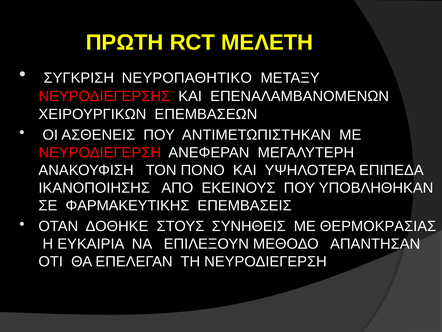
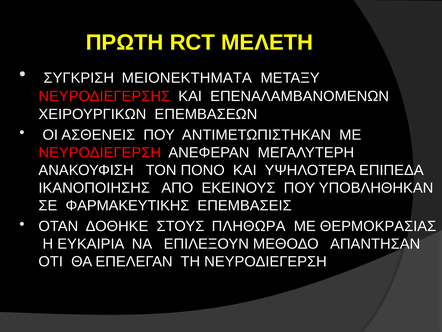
ΝΕΥΡΟΠΑΘΗΤΙΚΟ: ΝΕΥΡΟΠΑΘΗΤΙΚΟ -> ΜΕΙΟΝΕΚΤΗΜΑΤΑ
ΣΥΝΗΘΕΙΣ: ΣΥΝΗΘΕΙΣ -> ΠΛΗΘΩΡΑ
